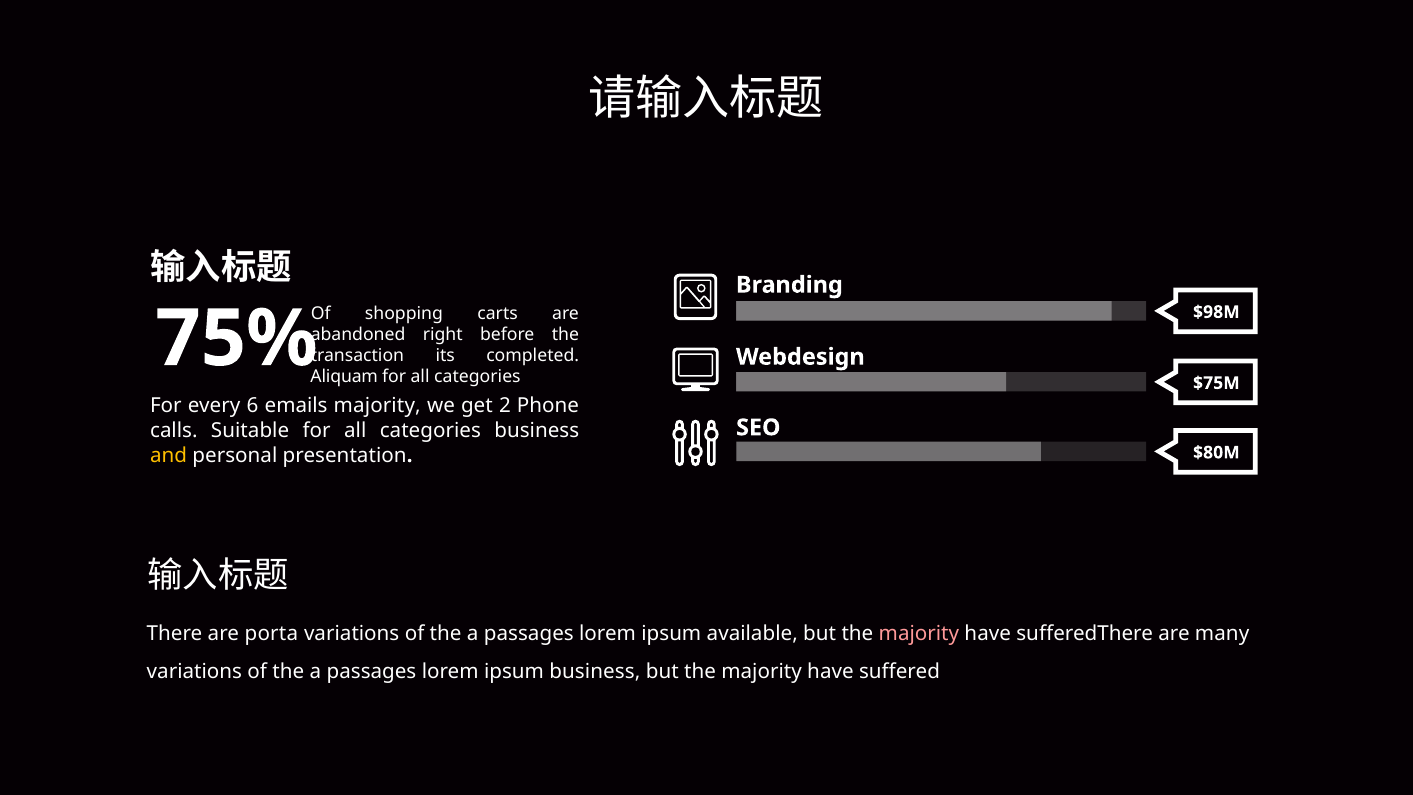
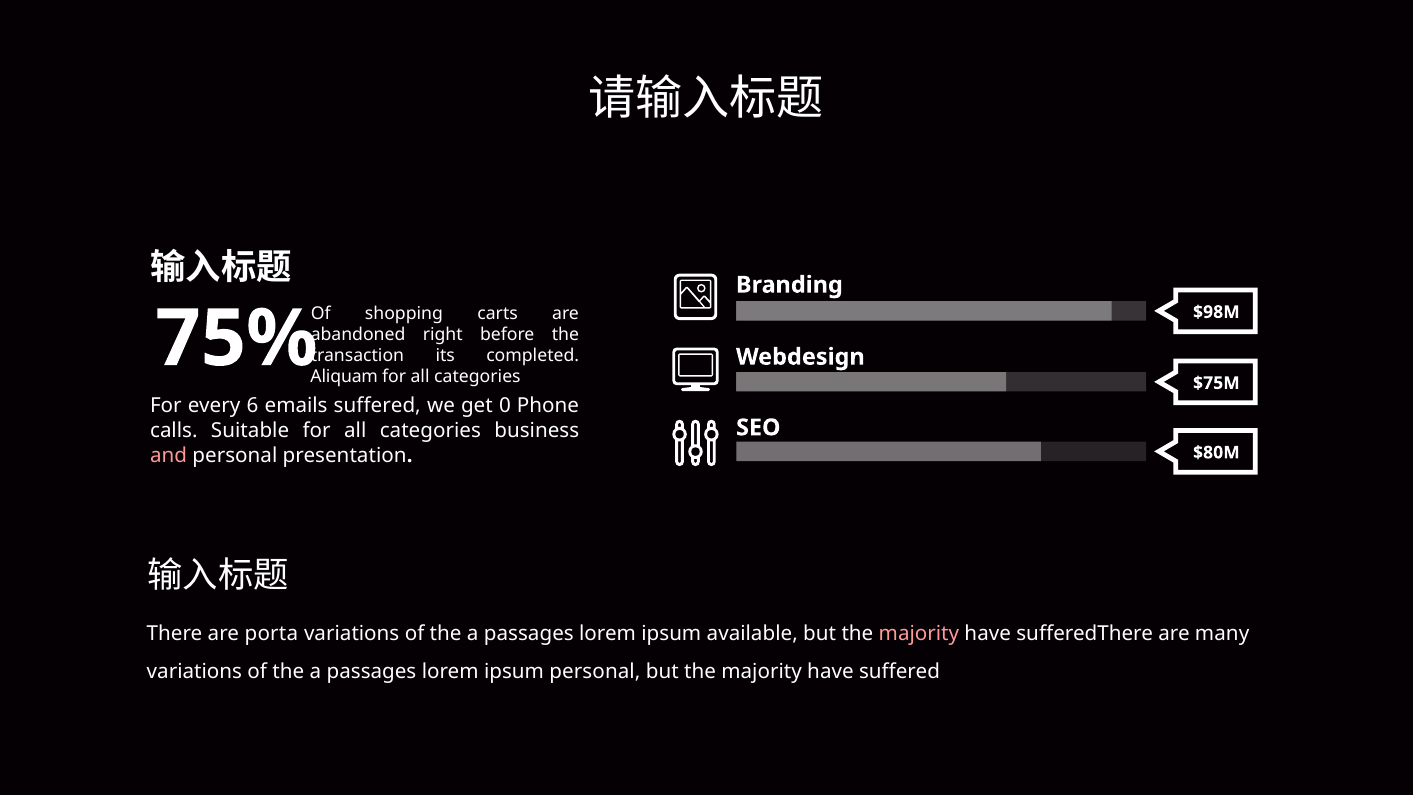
emails majority: majority -> suffered
2: 2 -> 0
and colour: yellow -> pink
ipsum business: business -> personal
